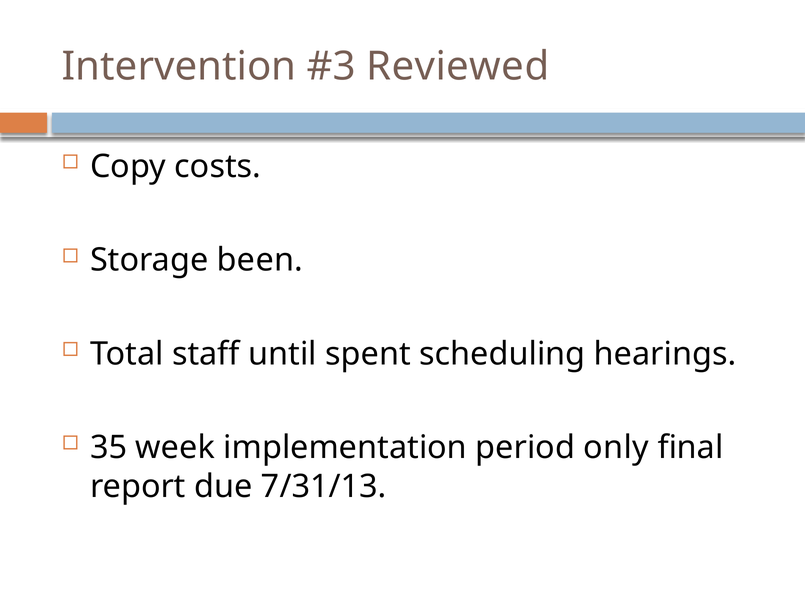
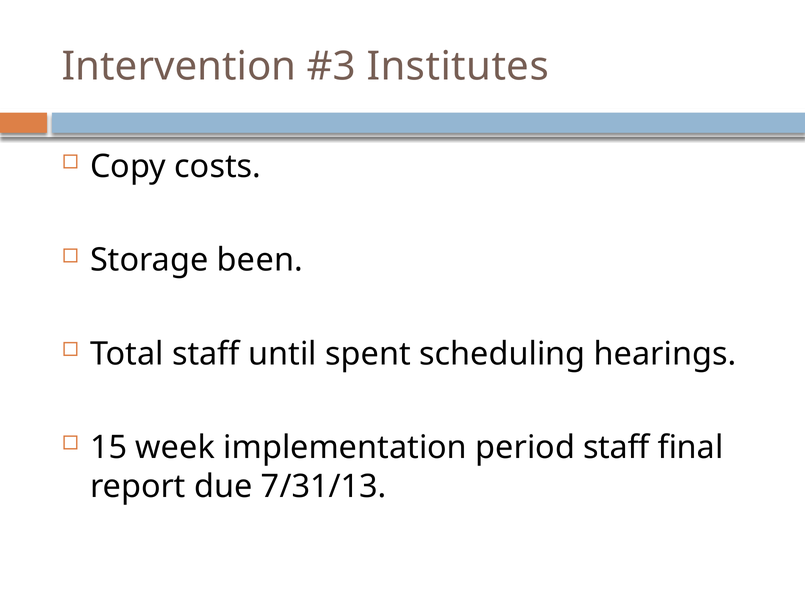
Reviewed: Reviewed -> Institutes
35: 35 -> 15
period only: only -> staff
